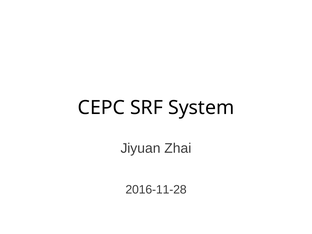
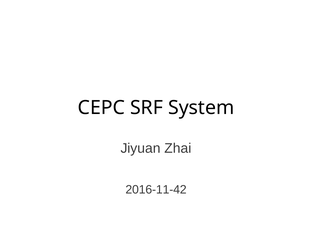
2016-11-28: 2016-11-28 -> 2016-11-42
